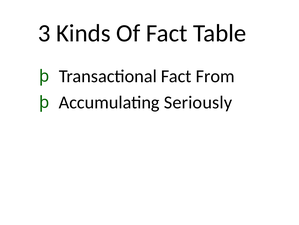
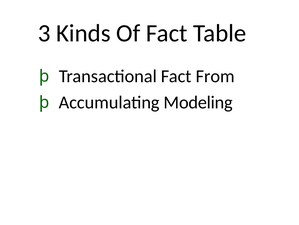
Seriously: Seriously -> Modeling
